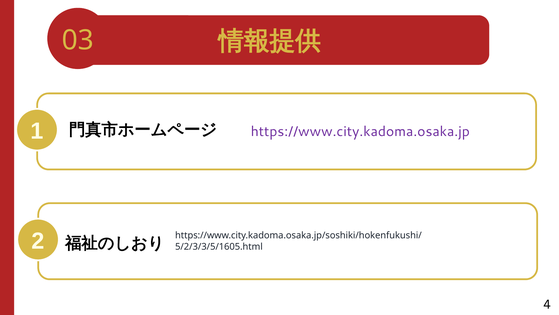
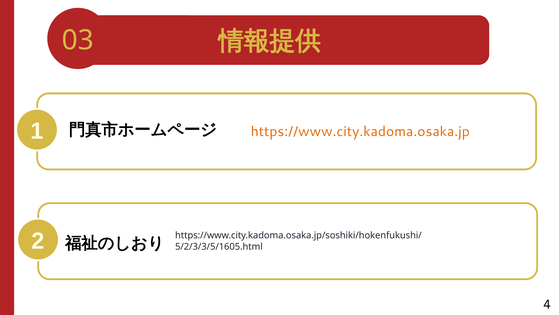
https://www.city.kadoma.osaka.jp colour: purple -> orange
